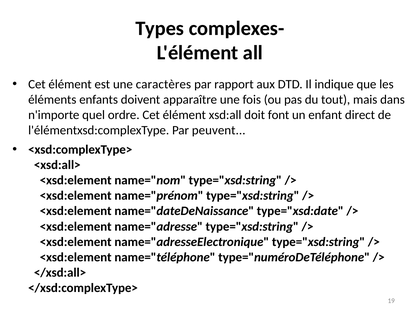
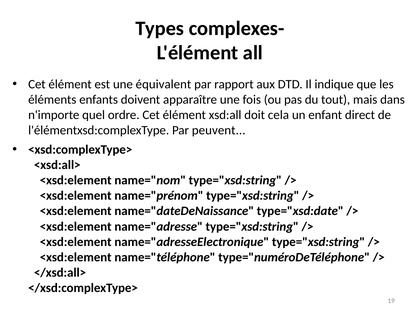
caractères: caractères -> équivalent
font: font -> cela
